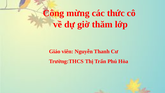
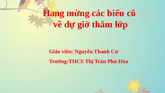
Công: Công -> Hang
thức: thức -> biểu
